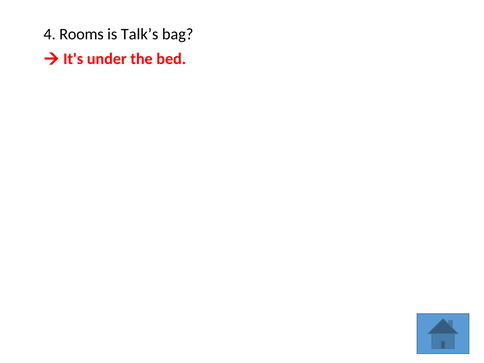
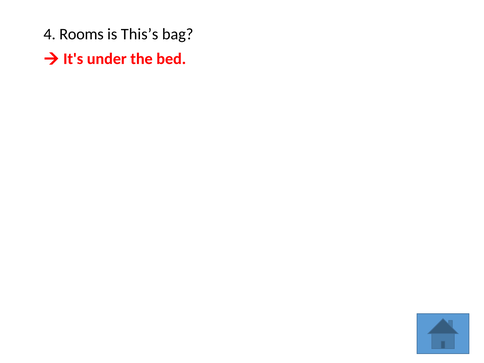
Talk’s: Talk’s -> This’s
